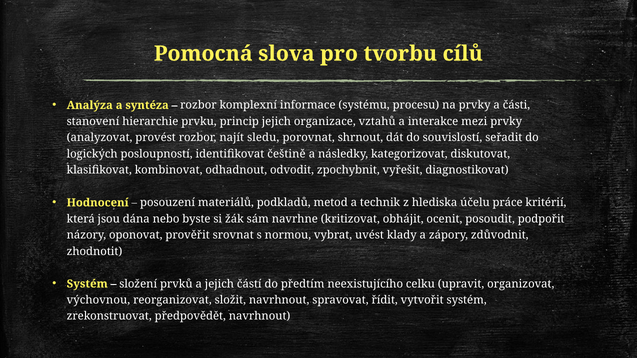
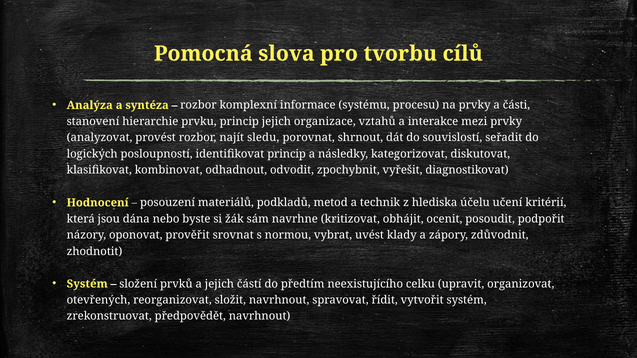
identifikovat češtině: češtině -> princip
práce: práce -> učení
výchovnou: výchovnou -> otevřených
